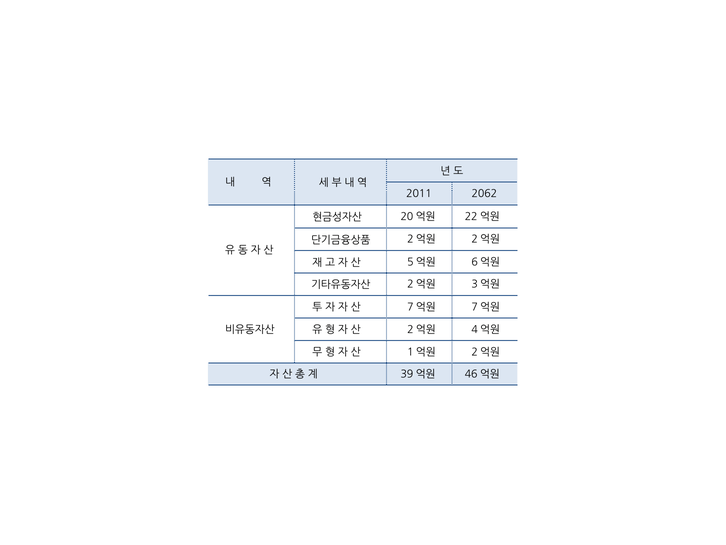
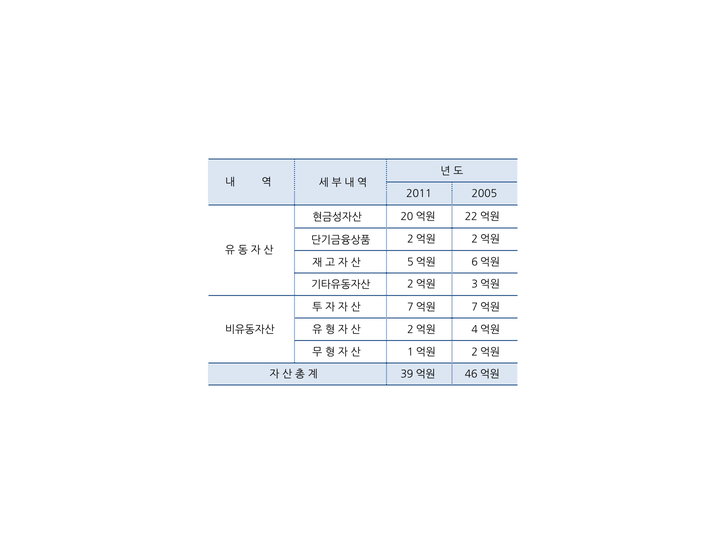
2062: 2062 -> 2005
